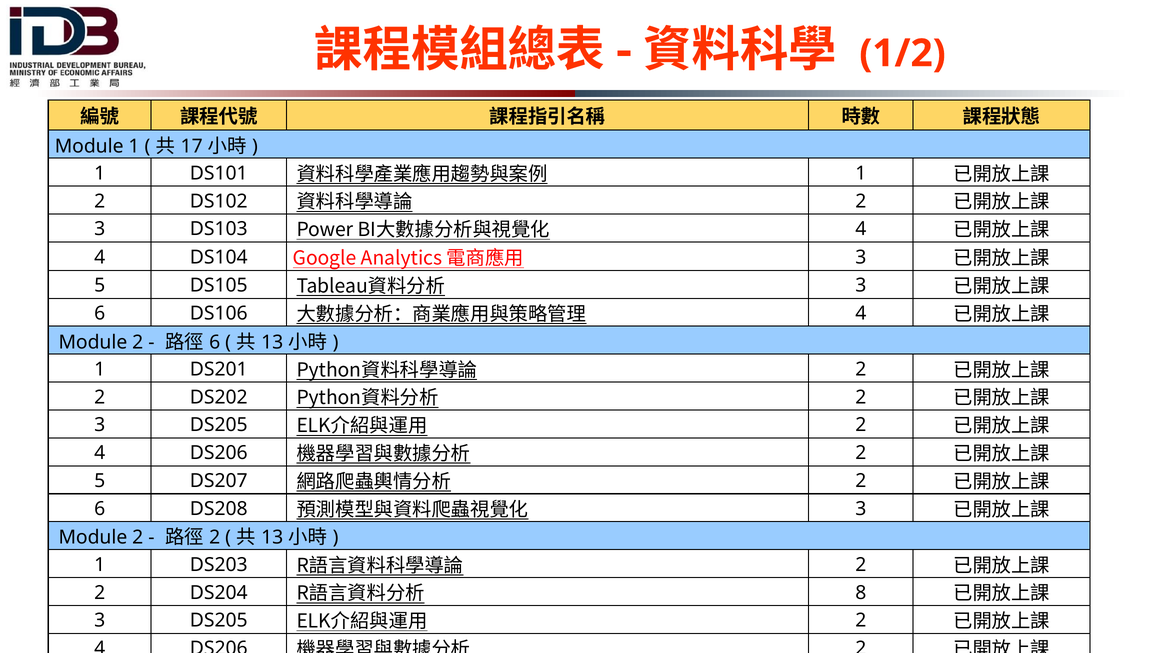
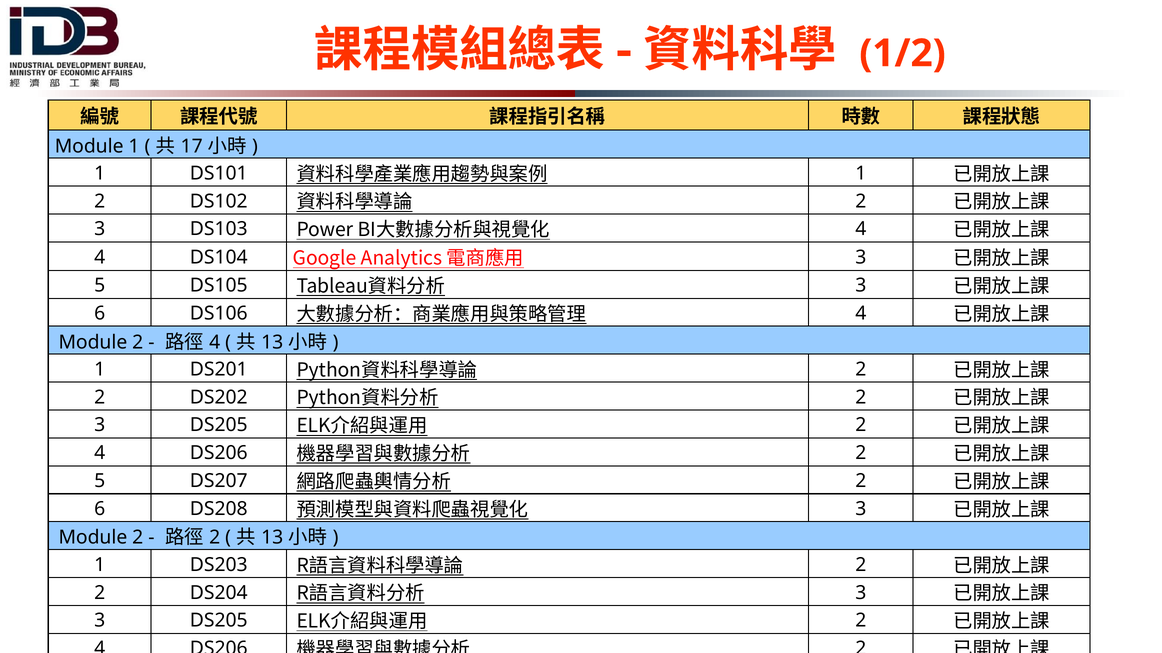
6 at (215, 342): 6 -> 4
8 at (861, 593): 8 -> 3
